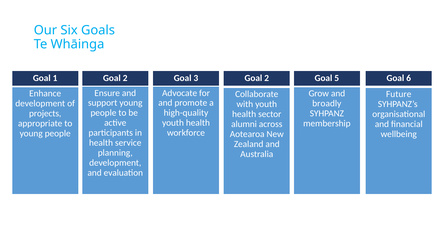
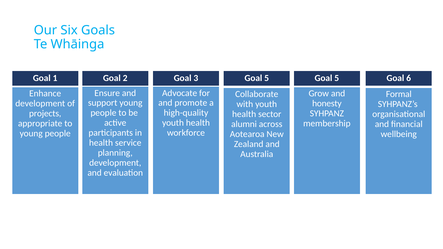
3 Goal 2: 2 -> 5
Future: Future -> Formal
broadly: broadly -> honesty
